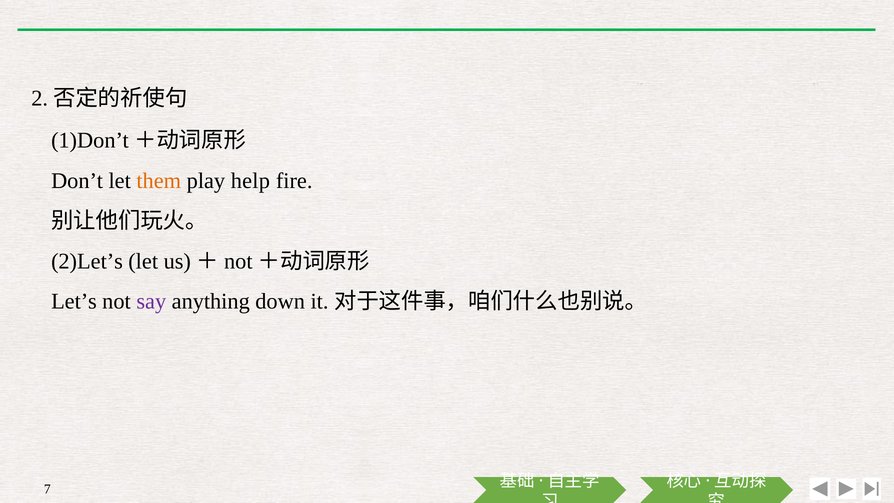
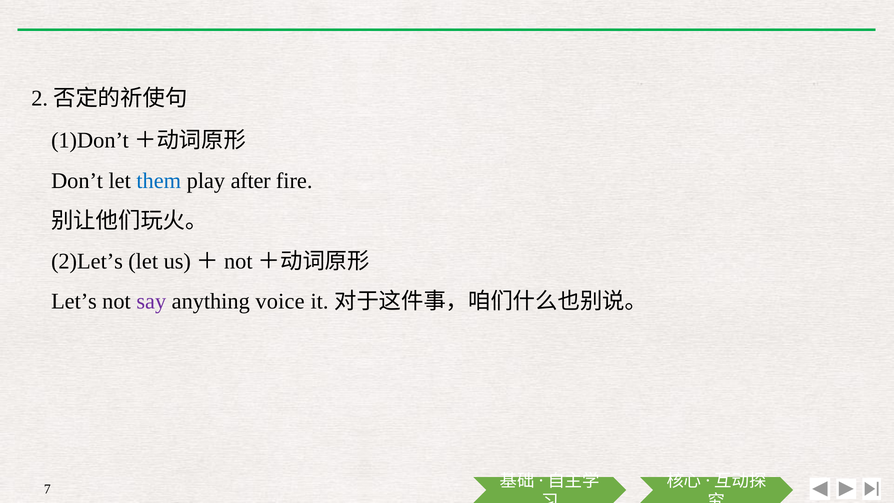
them colour: orange -> blue
help: help -> after
down: down -> voice
